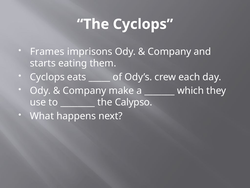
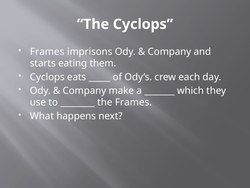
the Calypso: Calypso -> Frames
